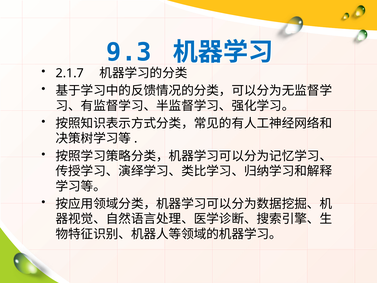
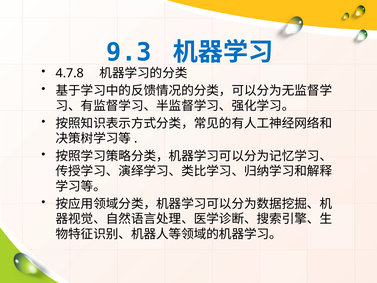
2.1.7: 2.1.7 -> 4.7.8
